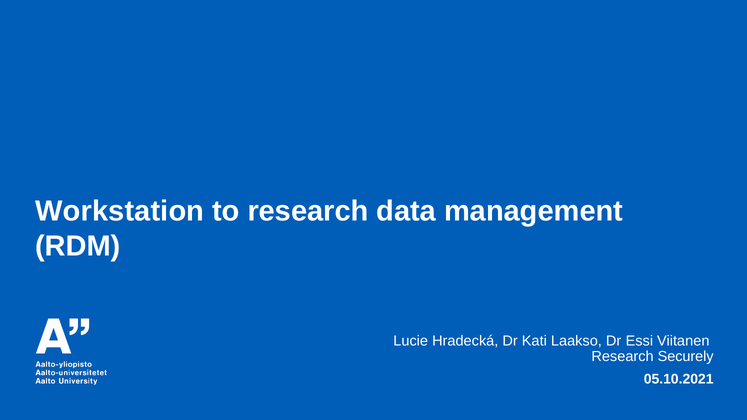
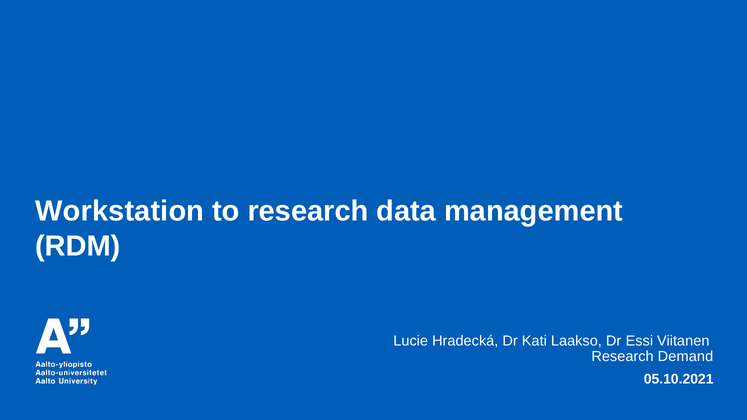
Securely: Securely -> Demand
